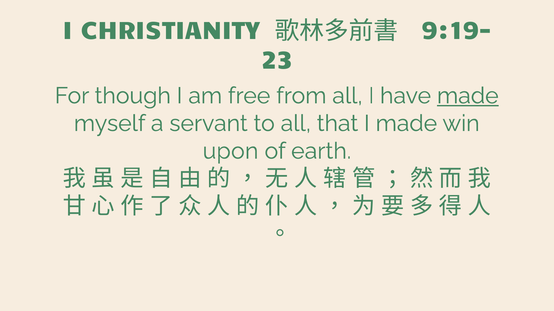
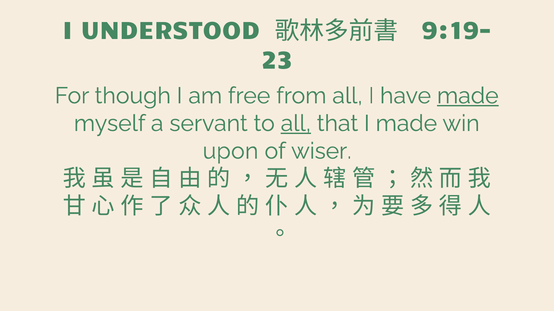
CHRISTIANITY: CHRISTIANITY -> UNDERSTOOD
all at (296, 124) underline: none -> present
earth: earth -> wiser
